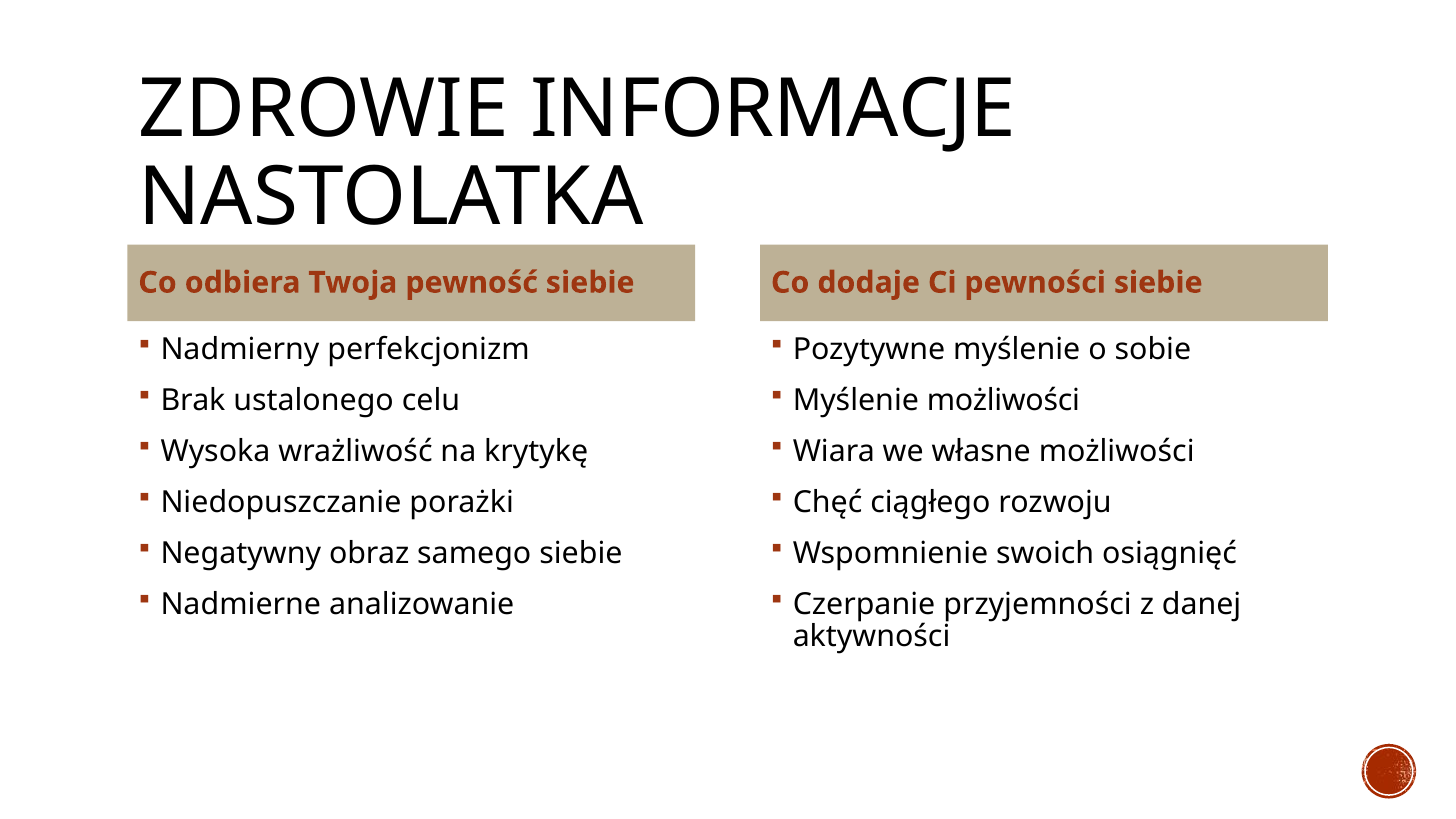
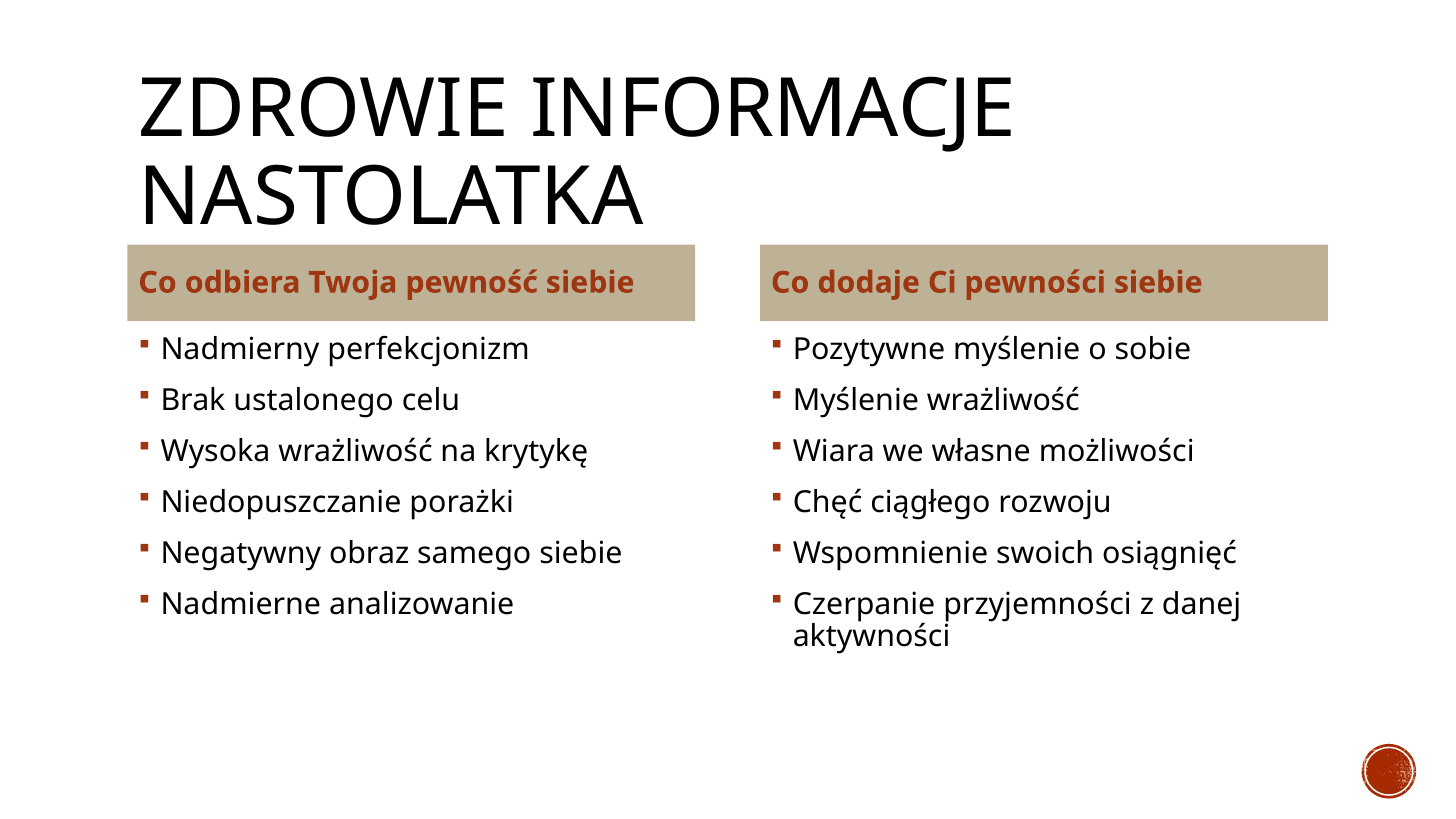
Myślenie możliwości: możliwości -> wrażliwość
